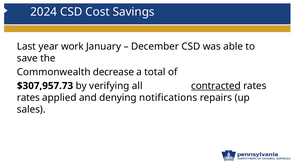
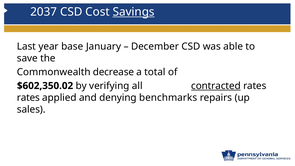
2024: 2024 -> 2037
Savings underline: none -> present
work: work -> base
$307,957.73: $307,957.73 -> $602,350.02
notifications: notifications -> benchmarks
